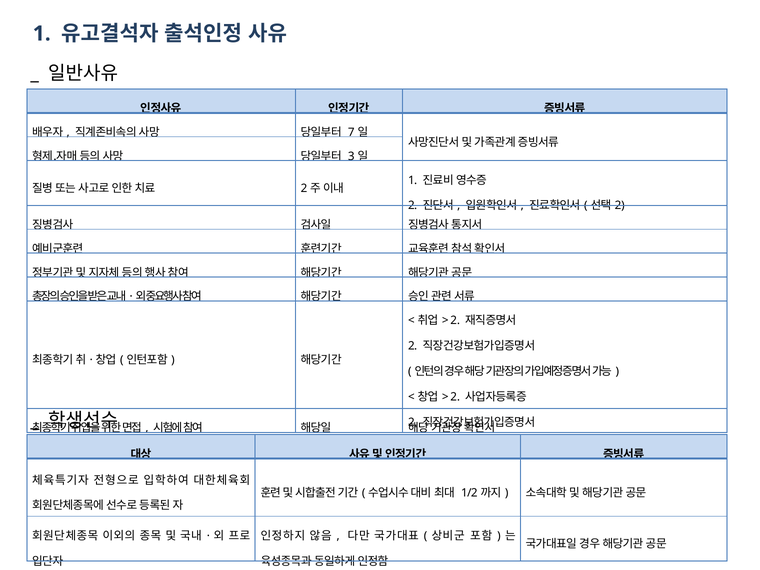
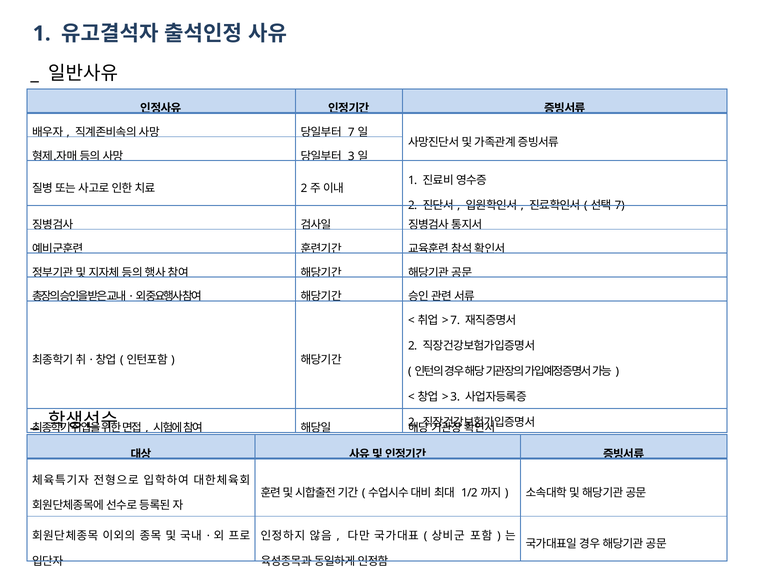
2 at (620, 206): 2 -> 7
2 at (455, 321): 2 -> 7
2 at (455, 397): 2 -> 3
